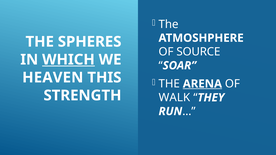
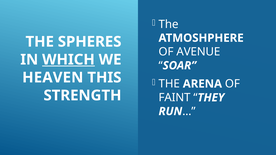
SOURCE: SOURCE -> AVENUE
ARENA underline: present -> none
WALK: WALK -> FAINT
